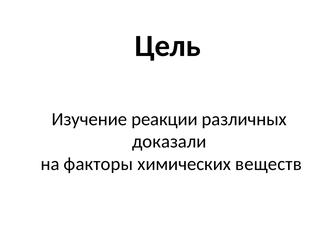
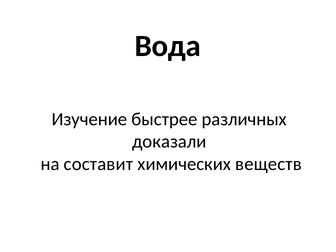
Цель: Цель -> Вода
реакции: реакции -> быстрее
факторы: факторы -> составит
